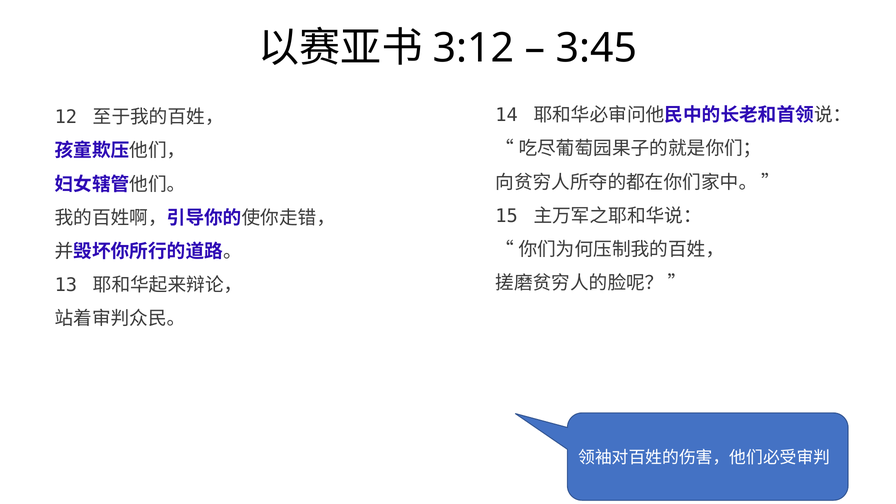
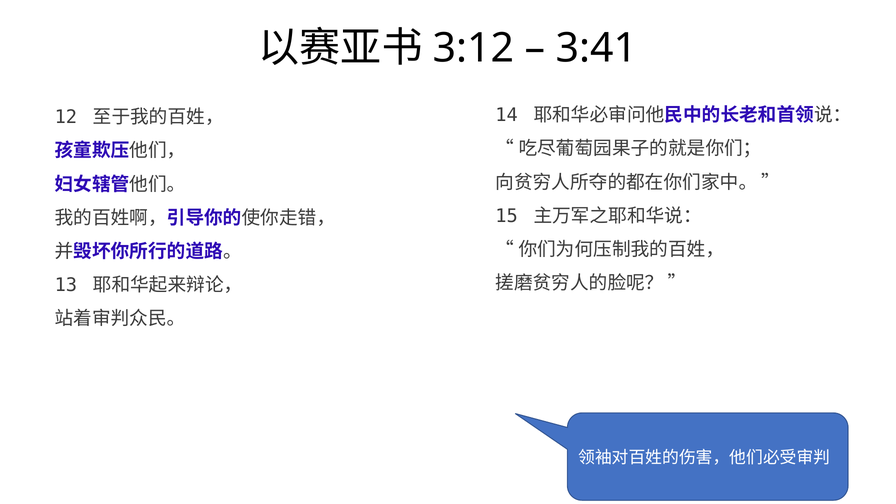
3:45: 3:45 -> 3:41
